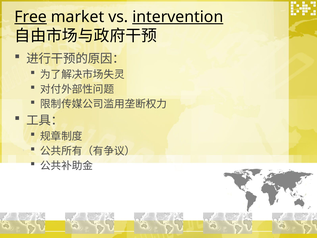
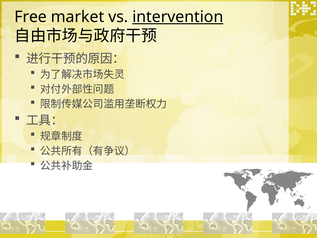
Free underline: present -> none
